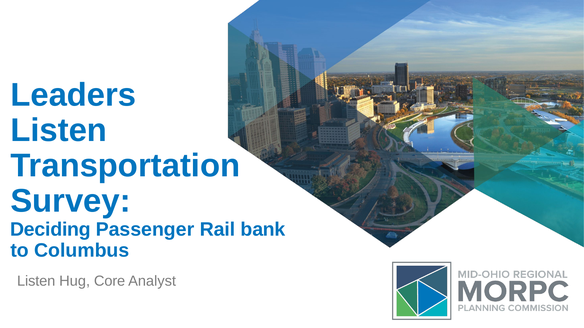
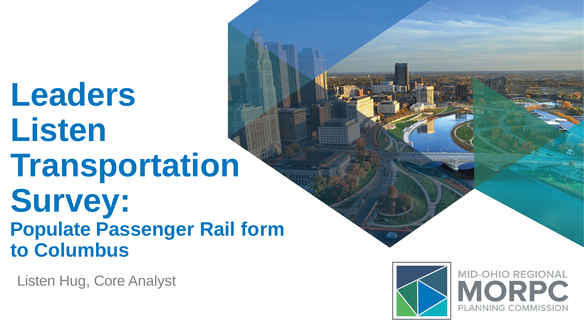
Deciding: Deciding -> Populate
bank: bank -> form
